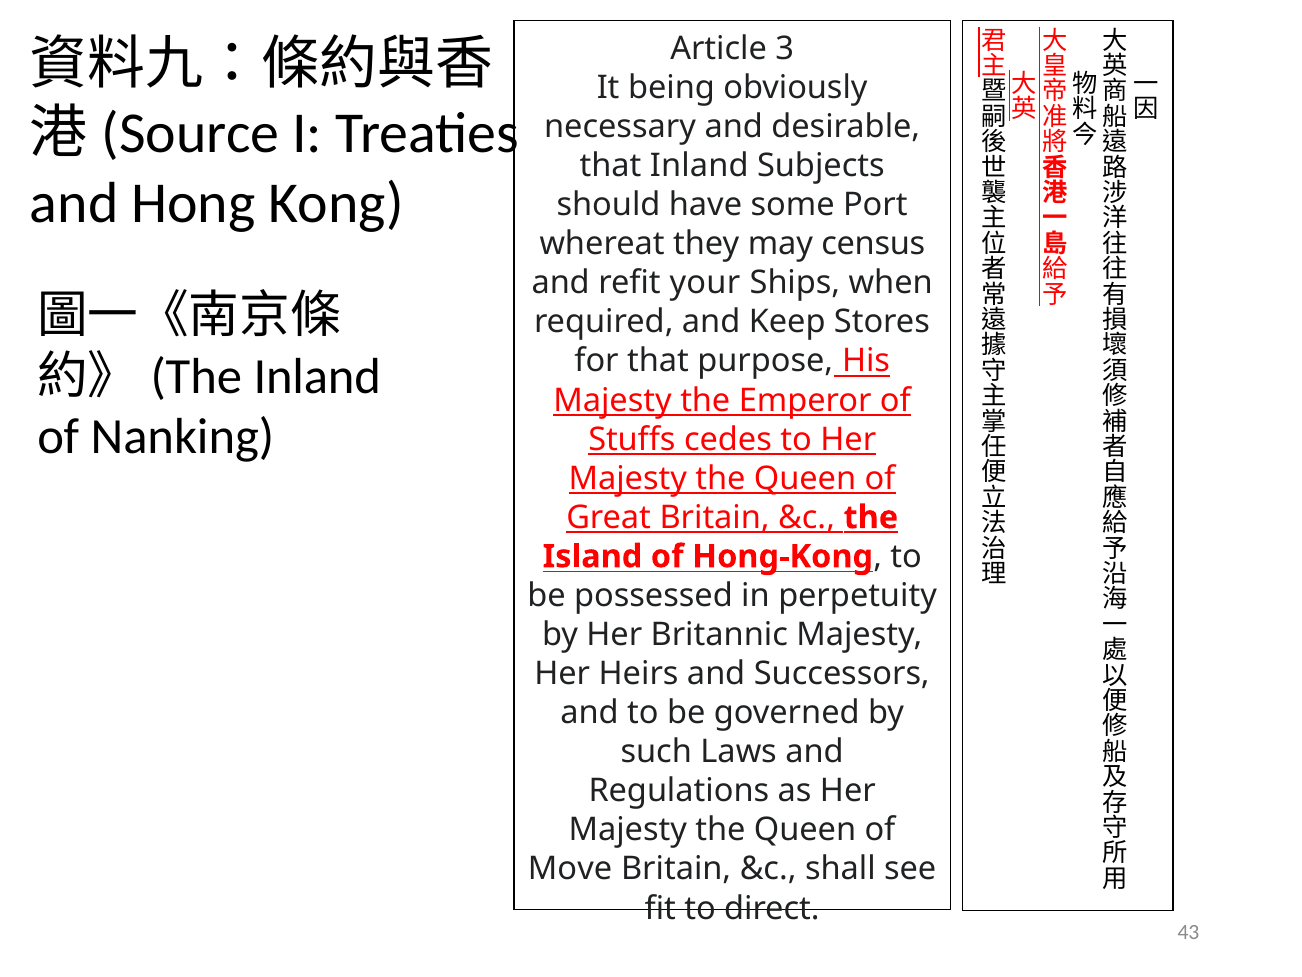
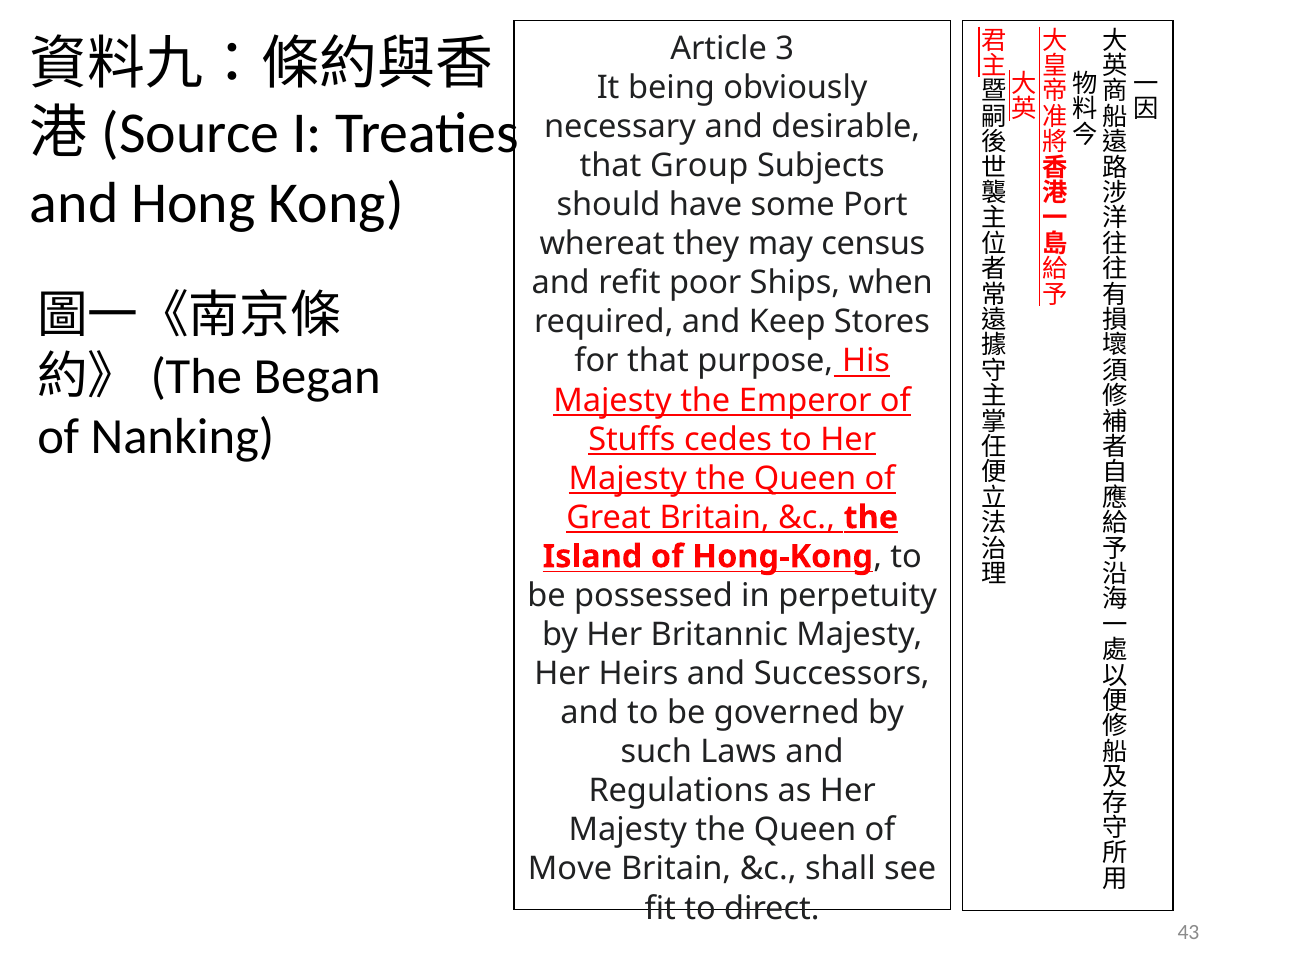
that Inland: Inland -> Group
your: your -> poor
Inland at (317, 376): Inland -> Began
